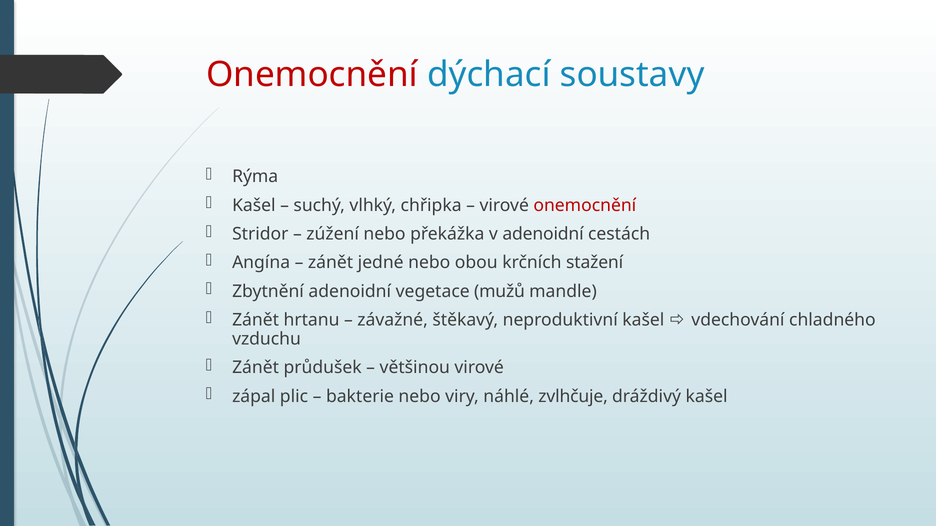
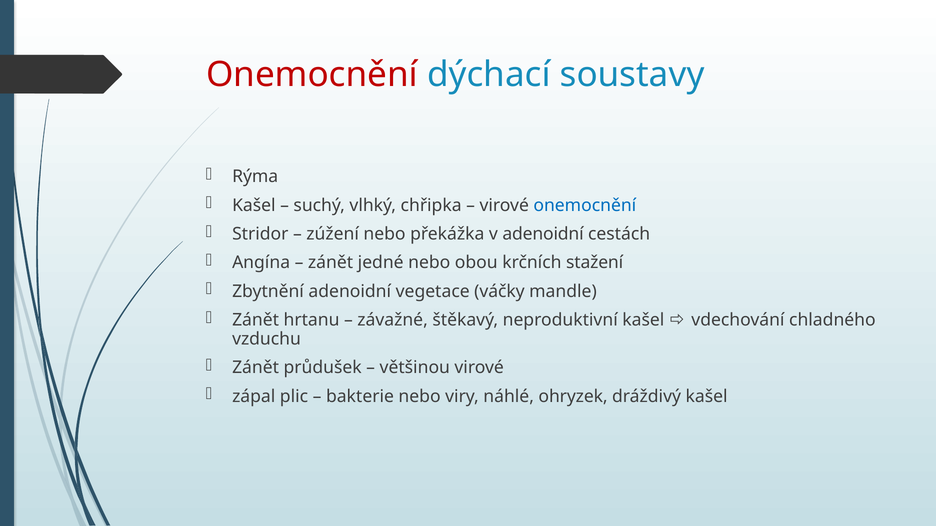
onemocnění at (585, 205) colour: red -> blue
mužů: mužů -> váčky
zvlhčuje: zvlhčuje -> ohryzek
